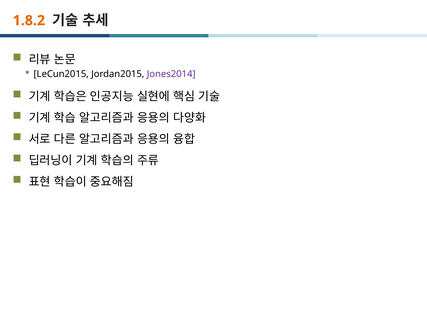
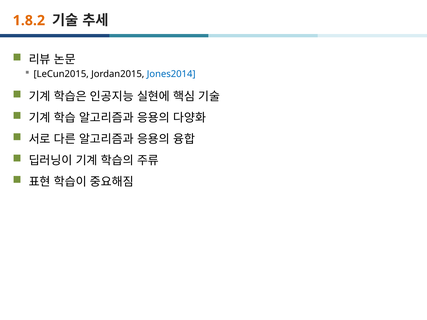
Jones2014 colour: purple -> blue
